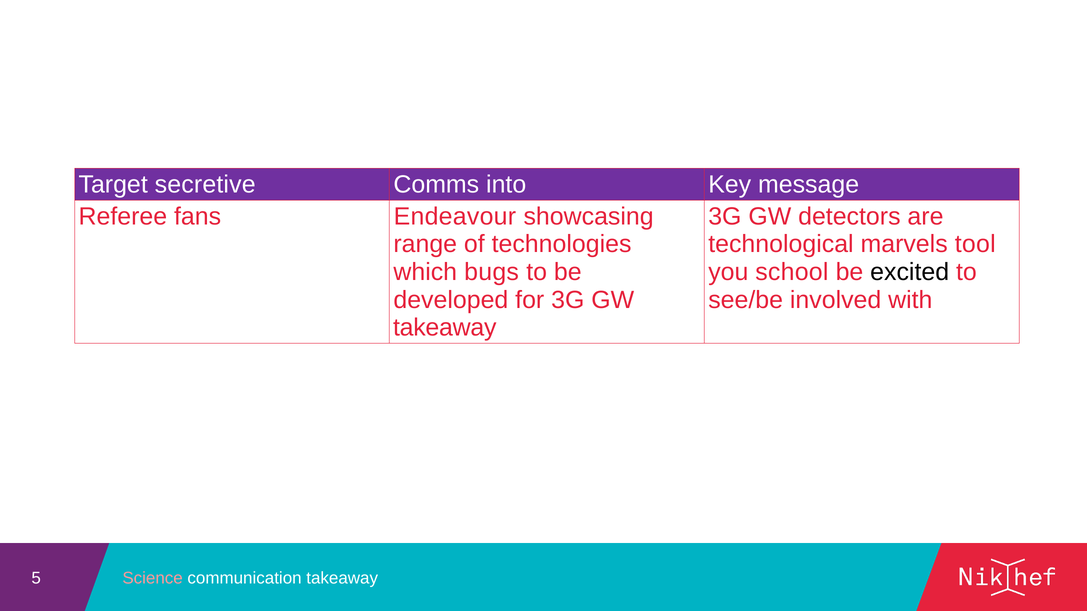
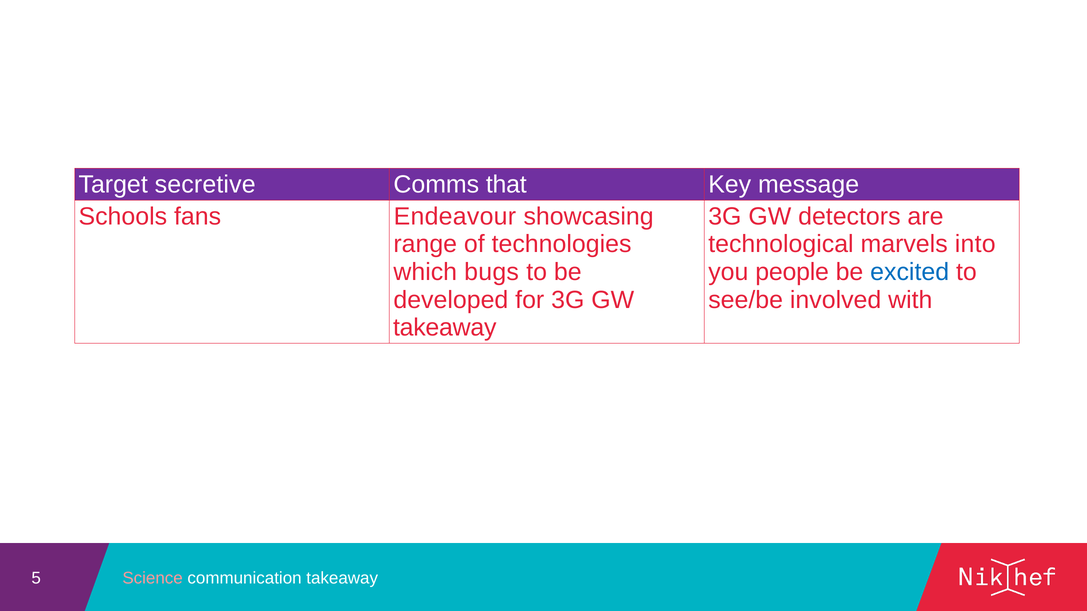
into: into -> that
Referee: Referee -> Schools
tool: tool -> into
school: school -> people
excited colour: black -> blue
